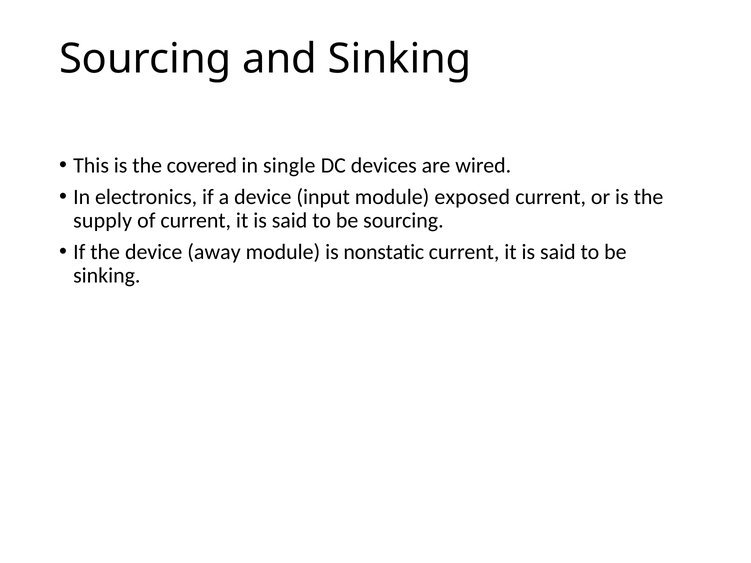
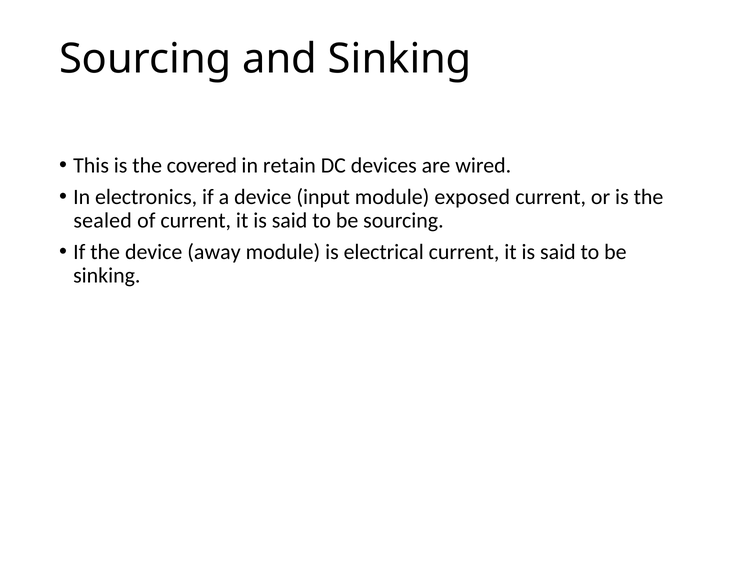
single: single -> retain
supply: supply -> sealed
nonstatic: nonstatic -> electrical
